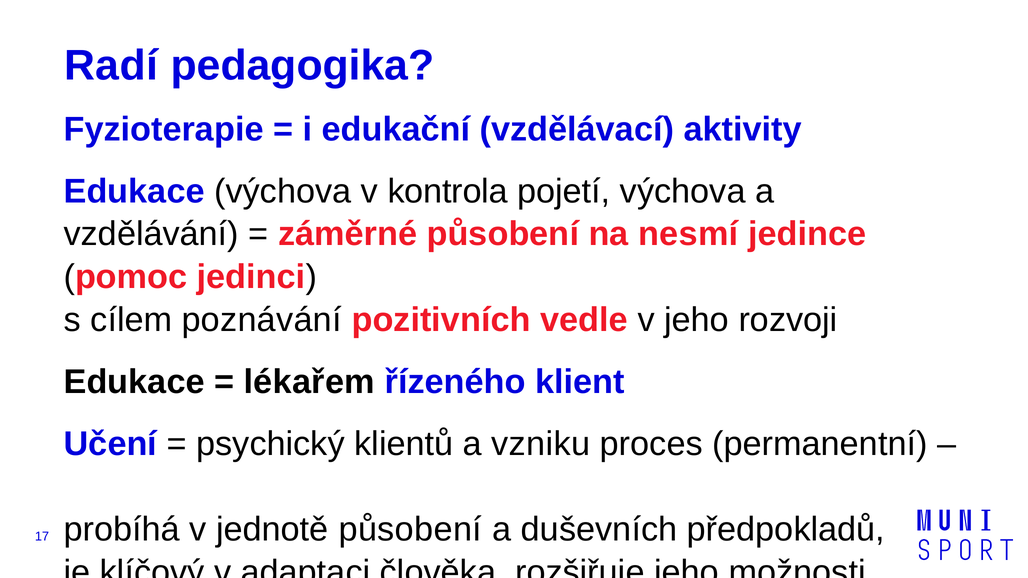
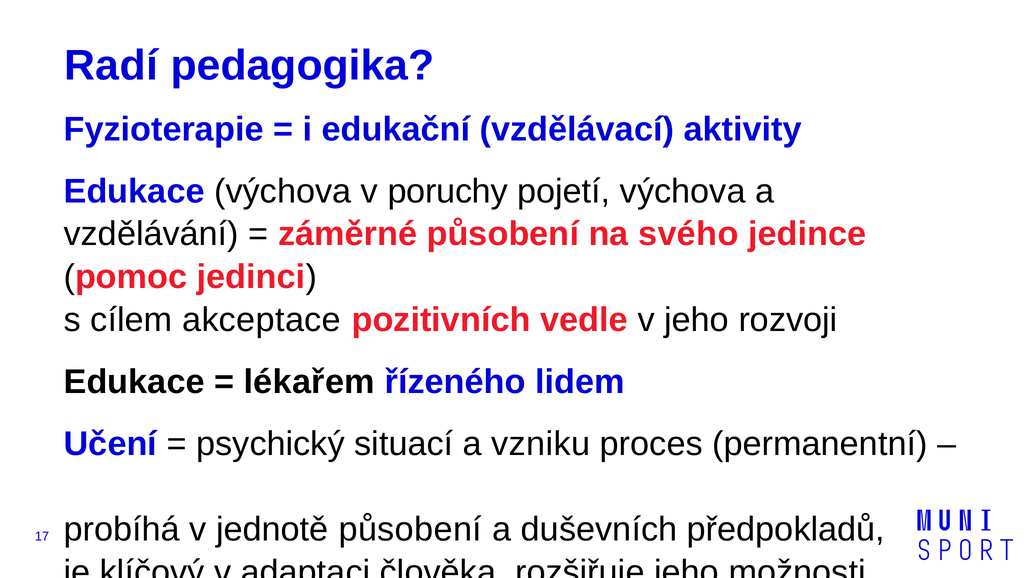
kontrola: kontrola -> poruchy
nesmí: nesmí -> svého
poznávání: poznávání -> akceptace
klient: klient -> lidem
klientů: klientů -> situací
